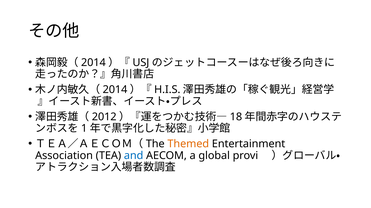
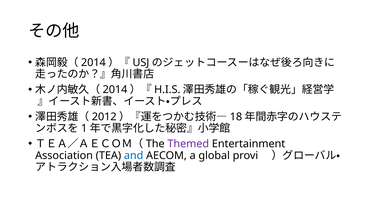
Themed colour: orange -> purple
